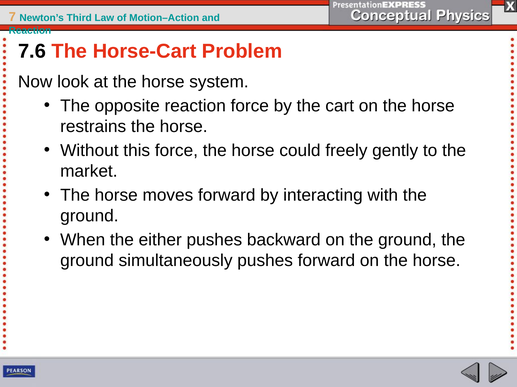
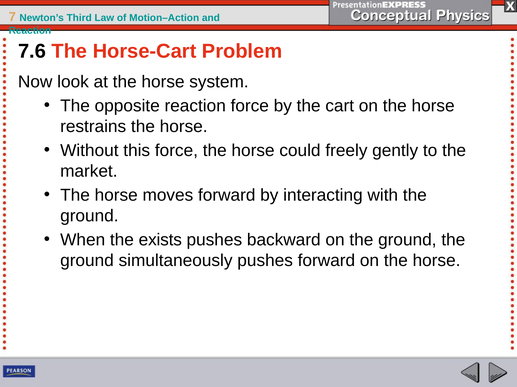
either: either -> exists
